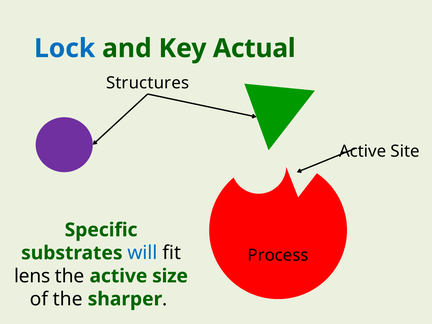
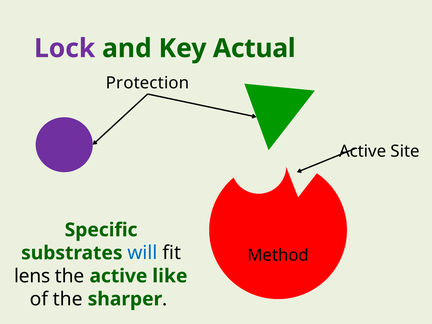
Lock colour: blue -> purple
Structures: Structures -> Protection
Process: Process -> Method
size: size -> like
